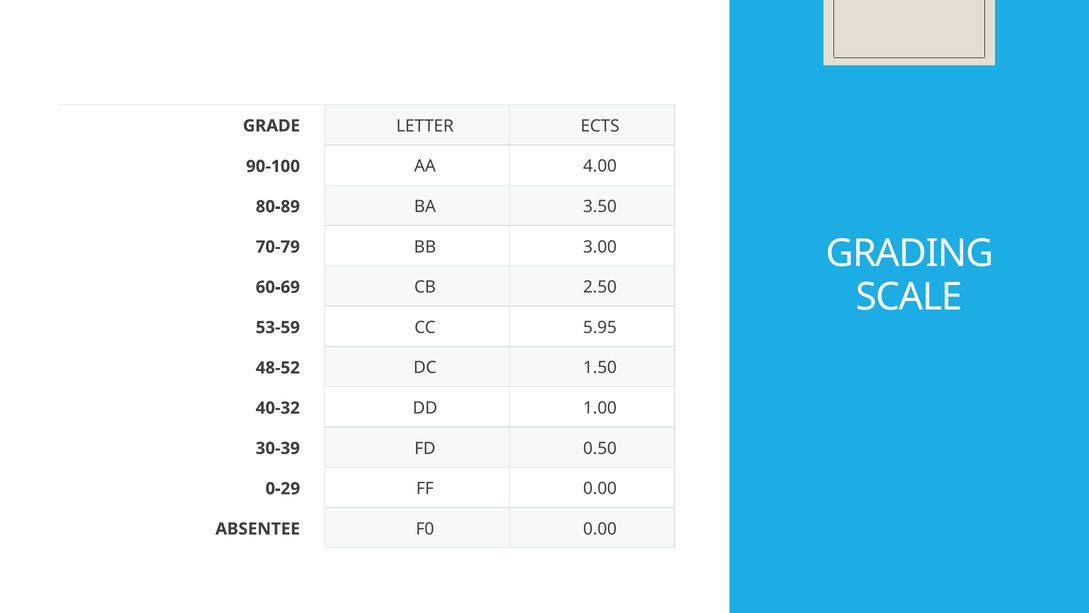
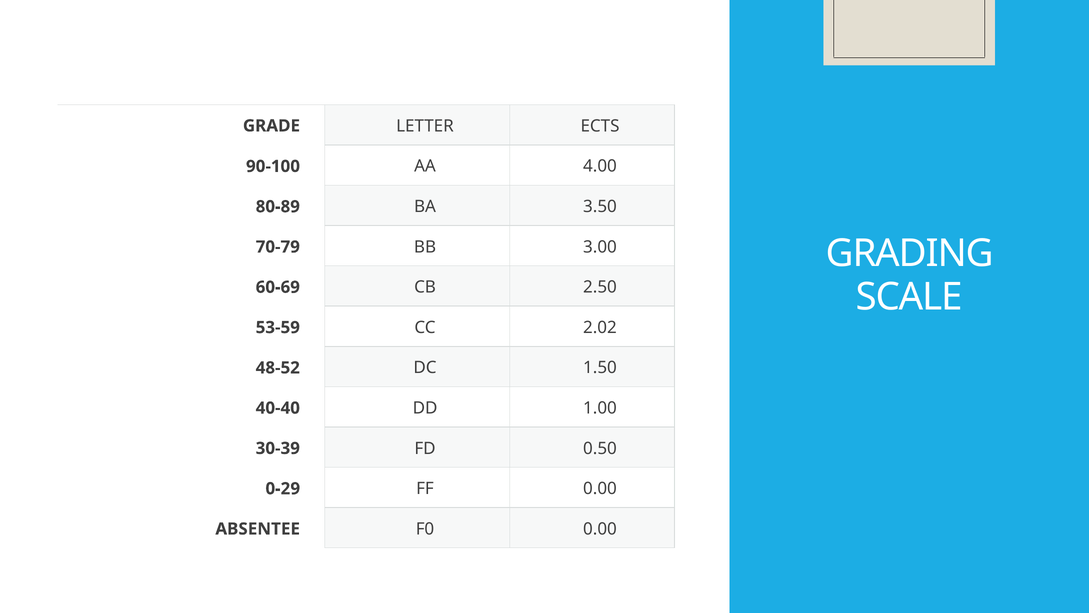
5.95: 5.95 -> 2.02
40-32: 40-32 -> 40-40
